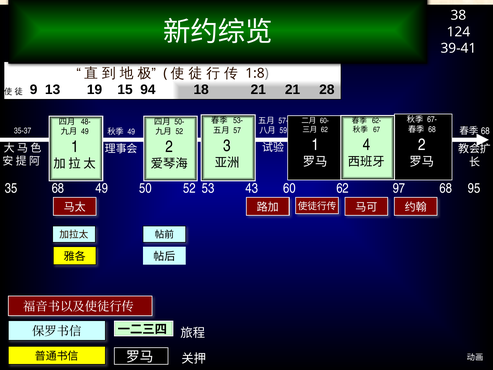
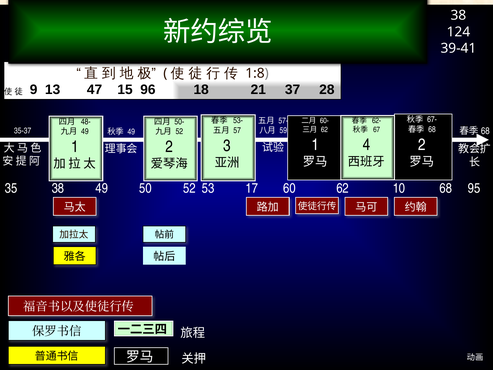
19: 19 -> 47
94: 94 -> 96
21 21: 21 -> 37
35 68: 68 -> 38
43: 43 -> 17
97: 97 -> 10
